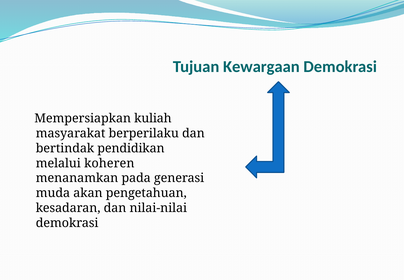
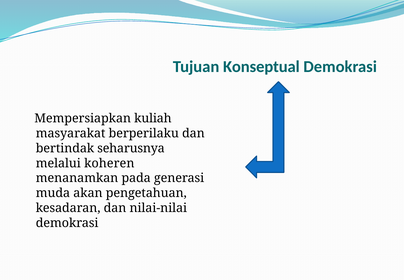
Kewargaan: Kewargaan -> Konseptual
pendidikan: pendidikan -> seharusnya
